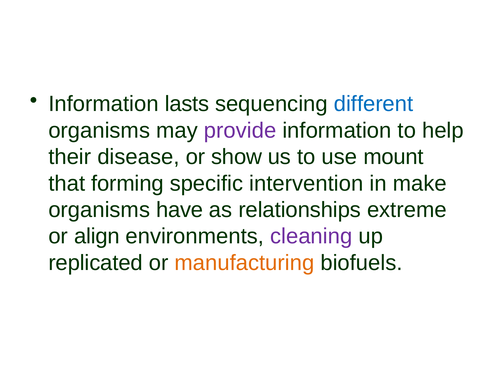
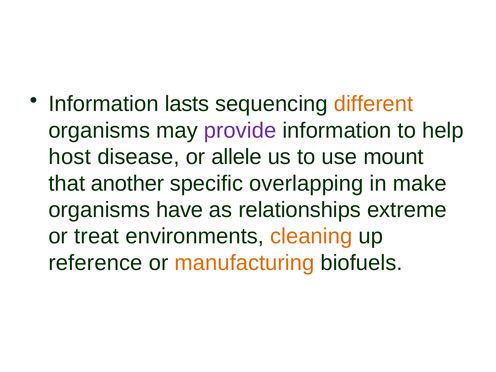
different colour: blue -> orange
their: their -> host
show: show -> allele
forming: forming -> another
intervention: intervention -> overlapping
align: align -> treat
cleaning colour: purple -> orange
replicated: replicated -> reference
